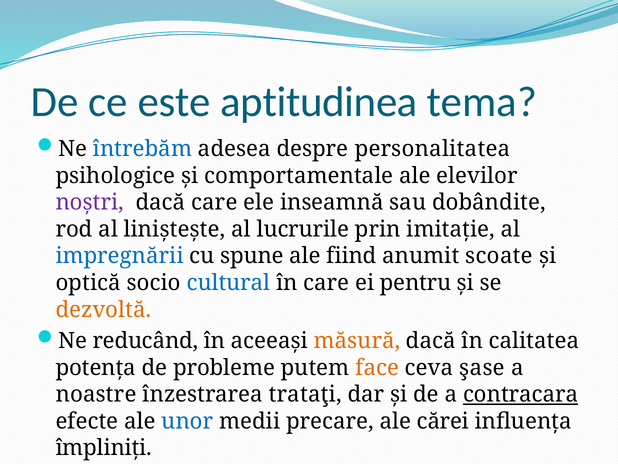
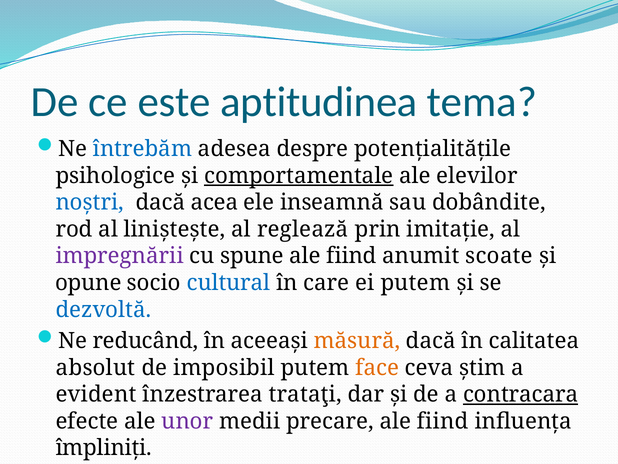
personalitatea: personalitatea -> potențialitățile
comportamentale underline: none -> present
noștri colour: purple -> blue
dacă care: care -> acea
lucrurile: lucrurile -> reglează
impregnării colour: blue -> purple
optică: optică -> opune
ei pentru: pentru -> putem
dezvoltă colour: orange -> blue
potența: potența -> absolut
probleme: probleme -> imposibil
şase: şase -> știm
noastre: noastre -> evident
unor colour: blue -> purple
precare ale cărei: cărei -> fiind
